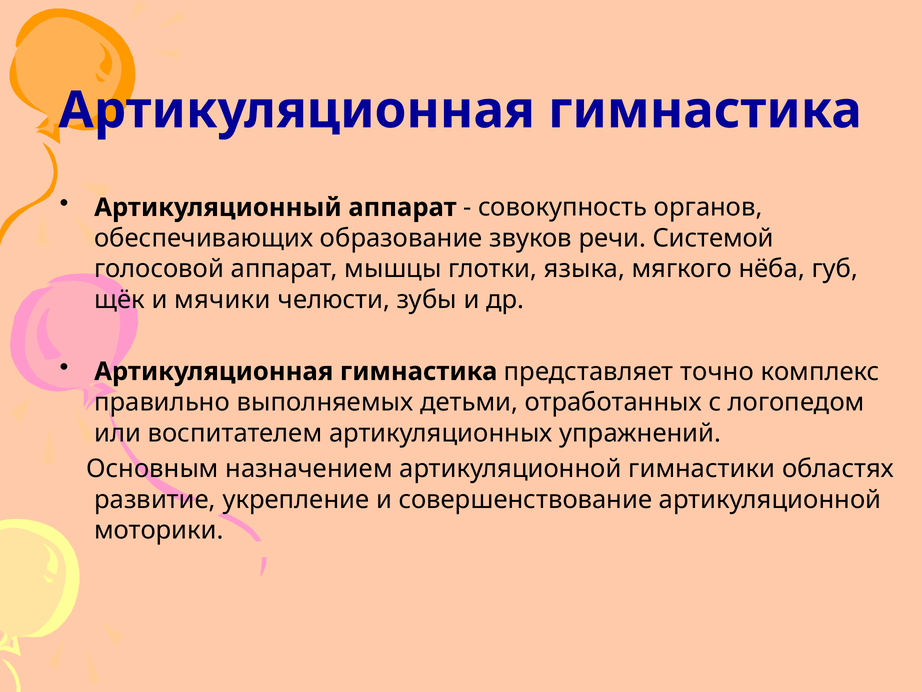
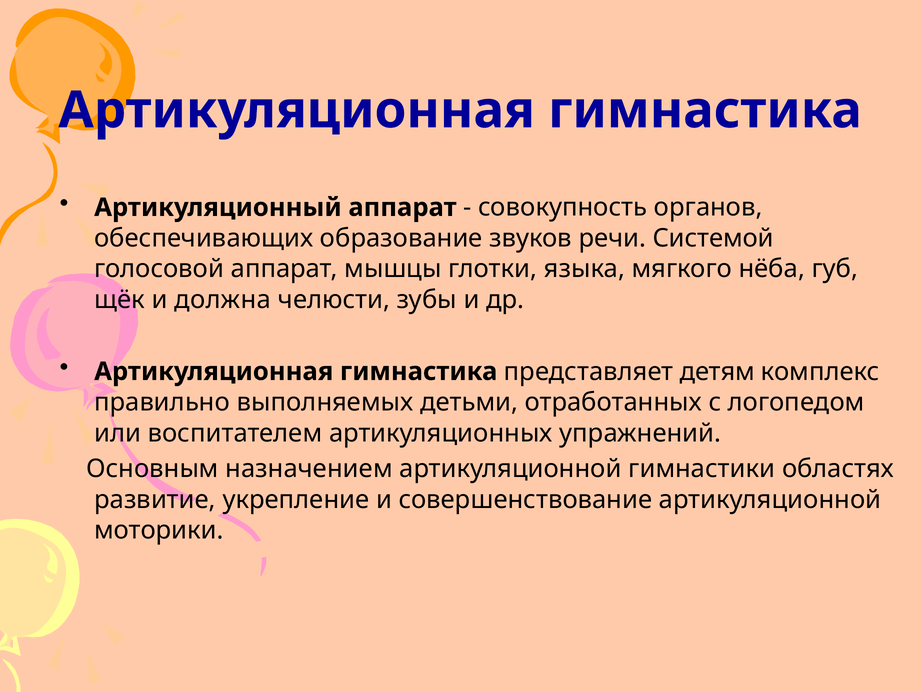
мячики: мячики -> должна
точно: точно -> детям
